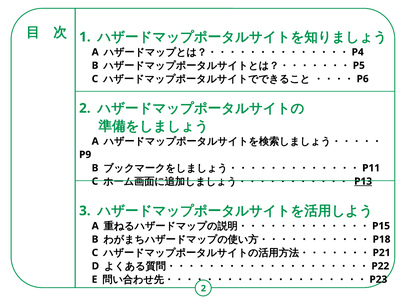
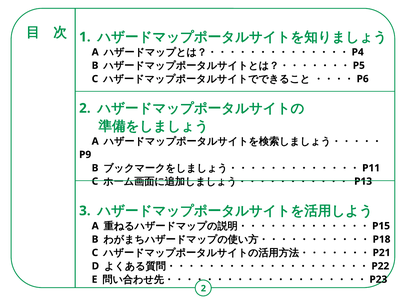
P13 underline: present -> none
